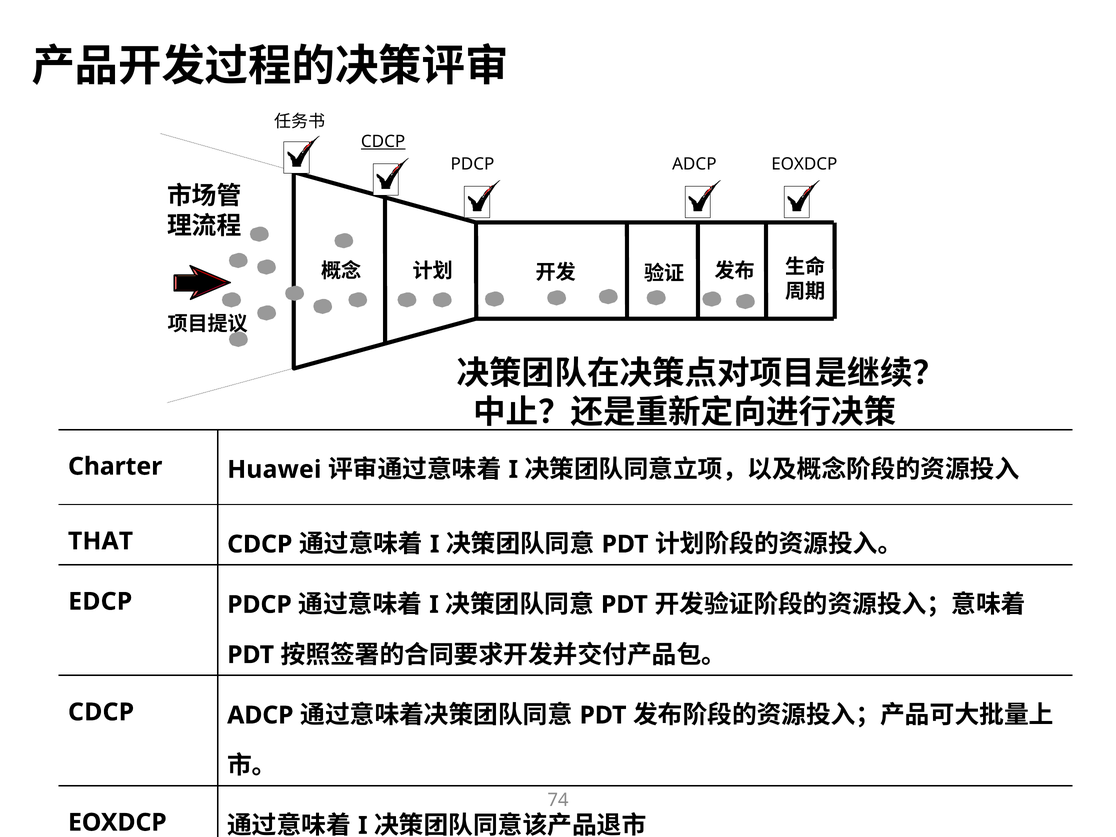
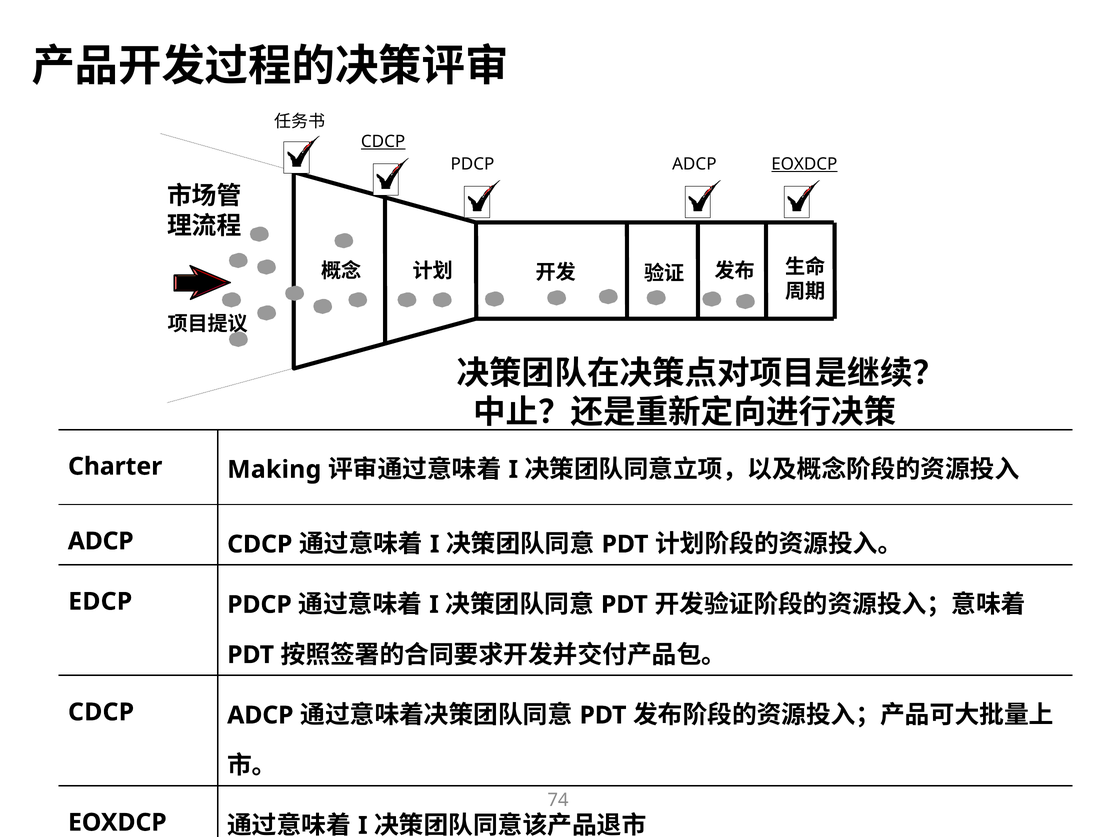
EOXDCP at (804, 164) underline: none -> present
Huawei: Huawei -> Making
THAT at (101, 541): THAT -> ADCP
